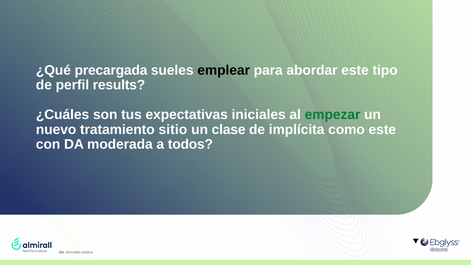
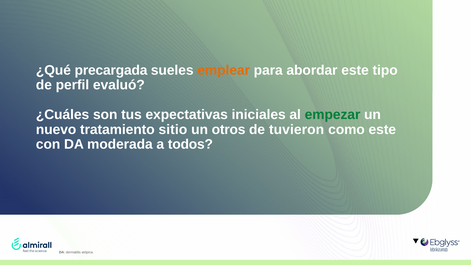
emplear colour: black -> orange
results: results -> evaluó
clase: clase -> otros
implícita: implícita -> tuvieron
